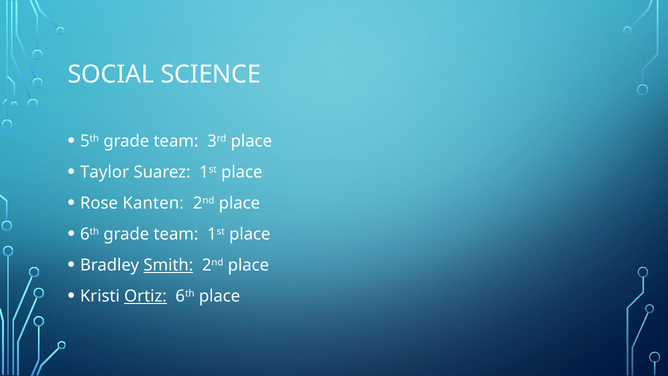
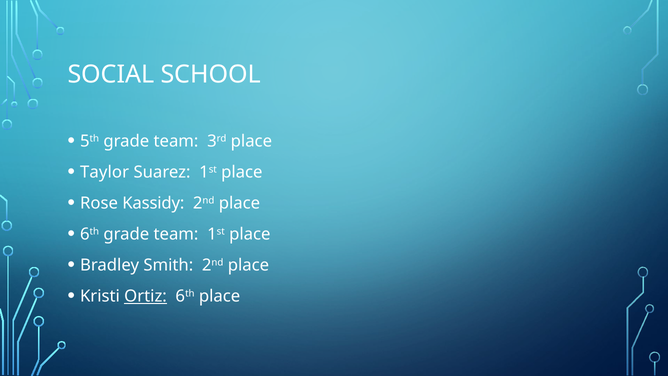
SCIENCE: SCIENCE -> SCHOOL
Kanten: Kanten -> Kassidy
Smith underline: present -> none
